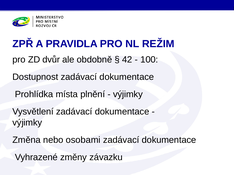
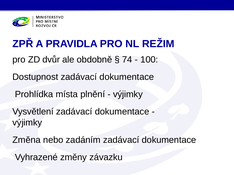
42: 42 -> 74
osobami: osobami -> zadáním
